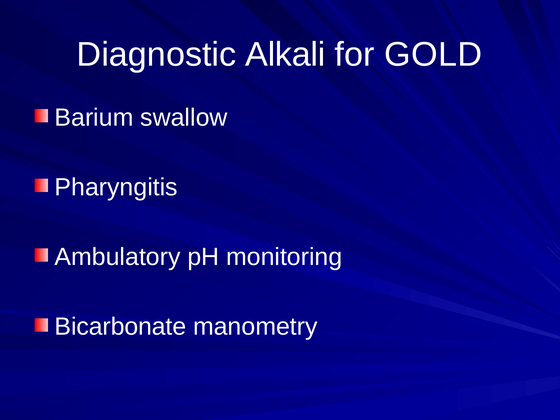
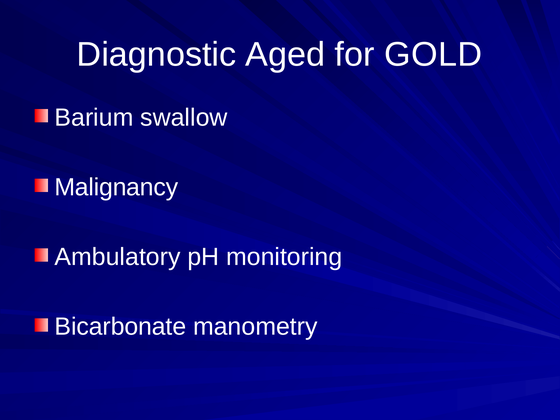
Alkali: Alkali -> Aged
Pharyngitis: Pharyngitis -> Malignancy
